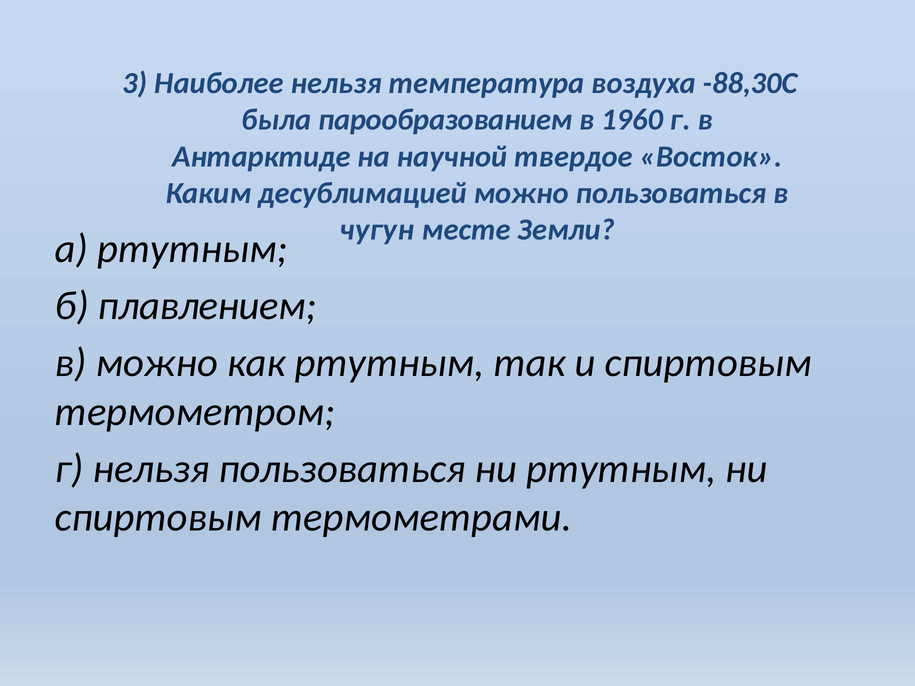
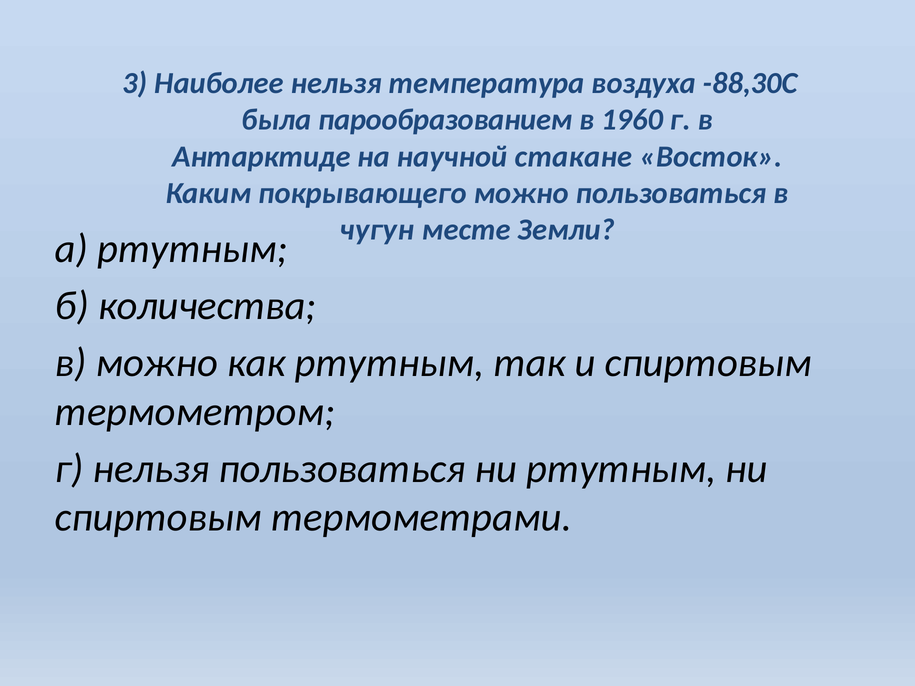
твердое: твердое -> стакане
десублимацией: десублимацией -> покрывающего
плавлением: плавлением -> количества
